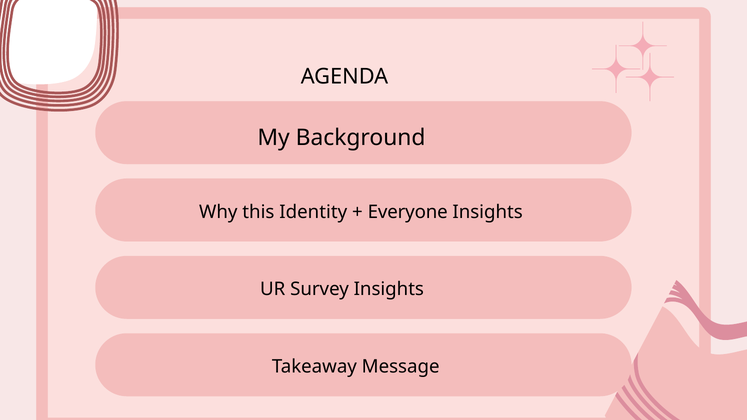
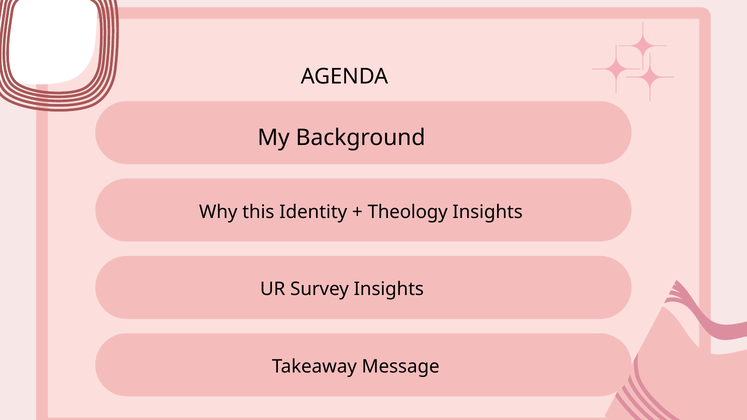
Everyone: Everyone -> Theology
